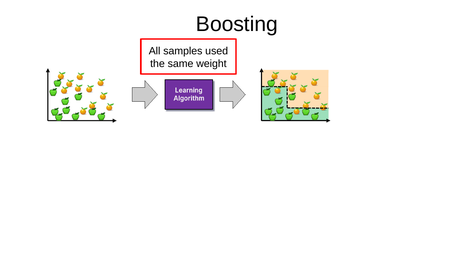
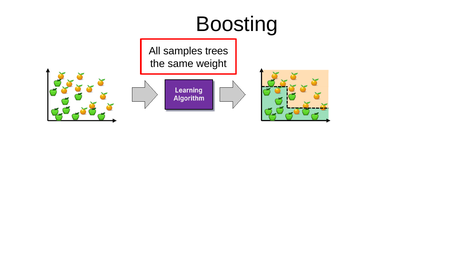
used: used -> trees
